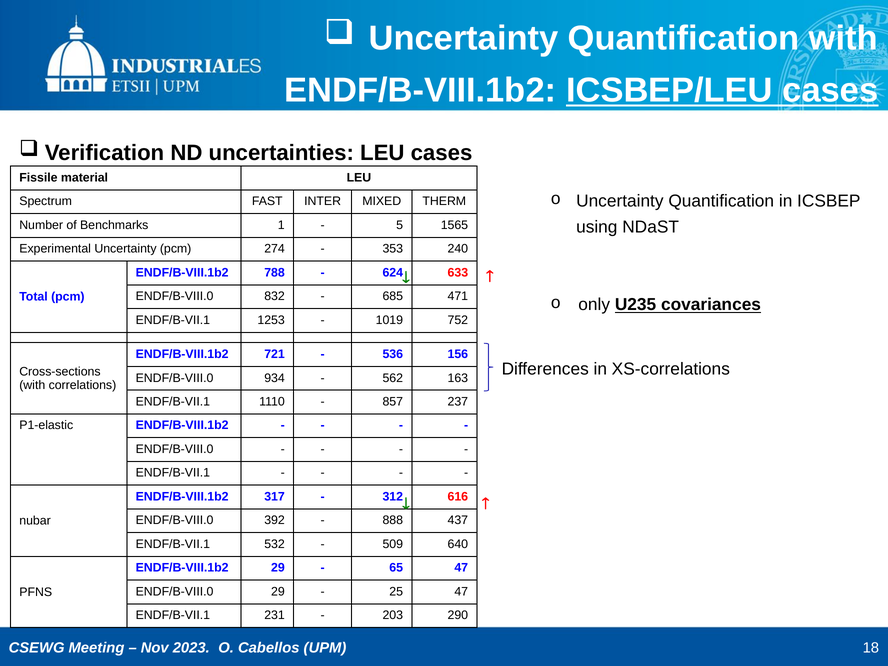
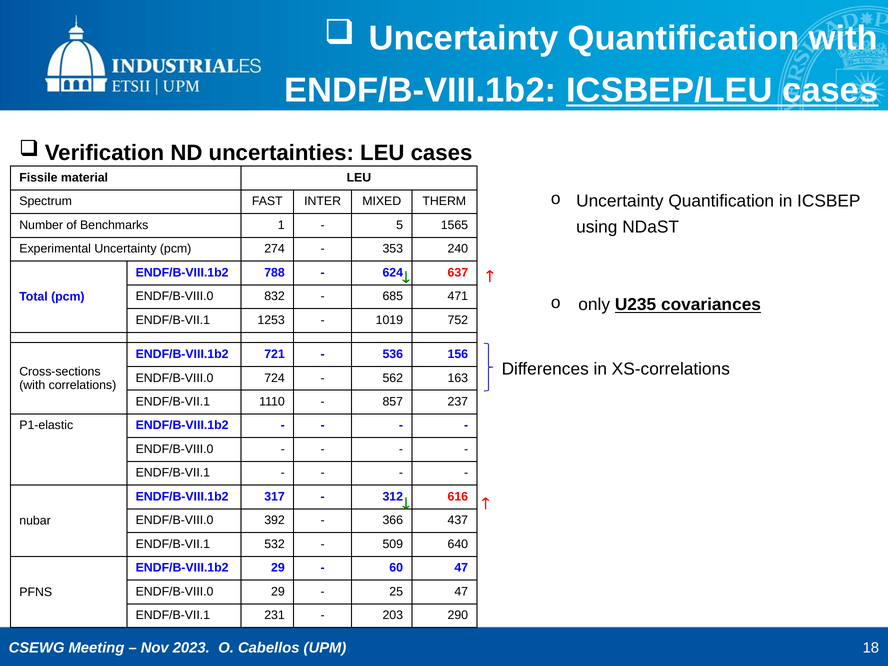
633: 633 -> 637
934: 934 -> 724
888: 888 -> 366
65: 65 -> 60
